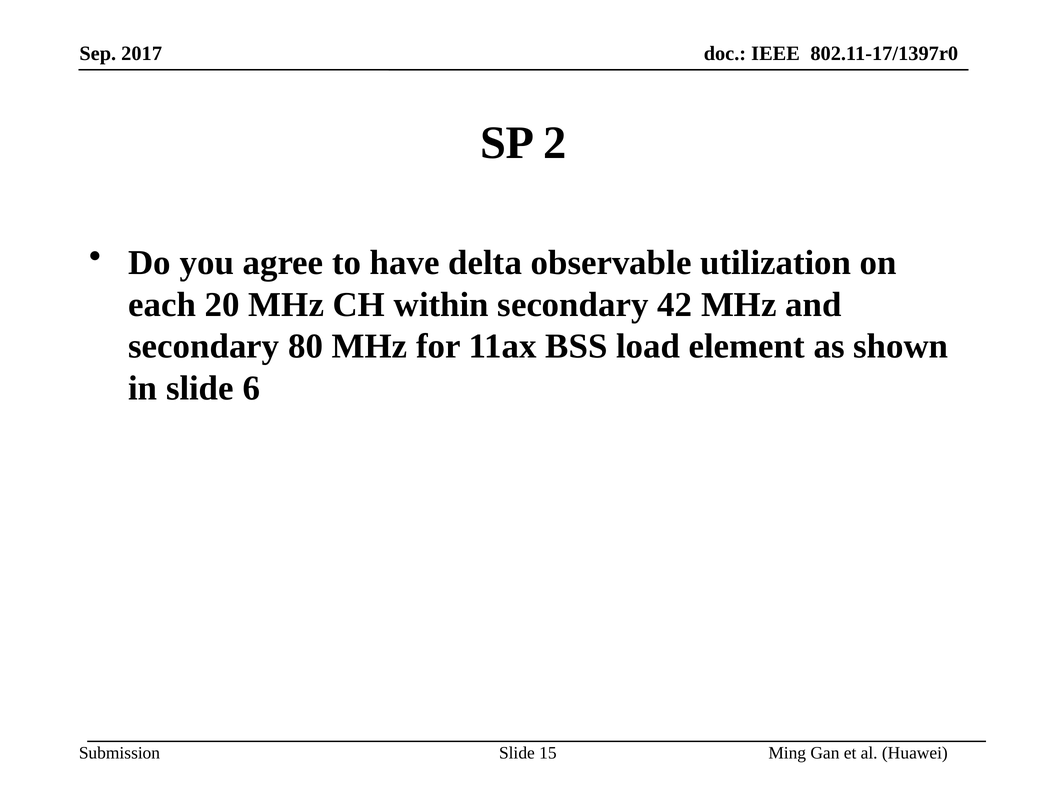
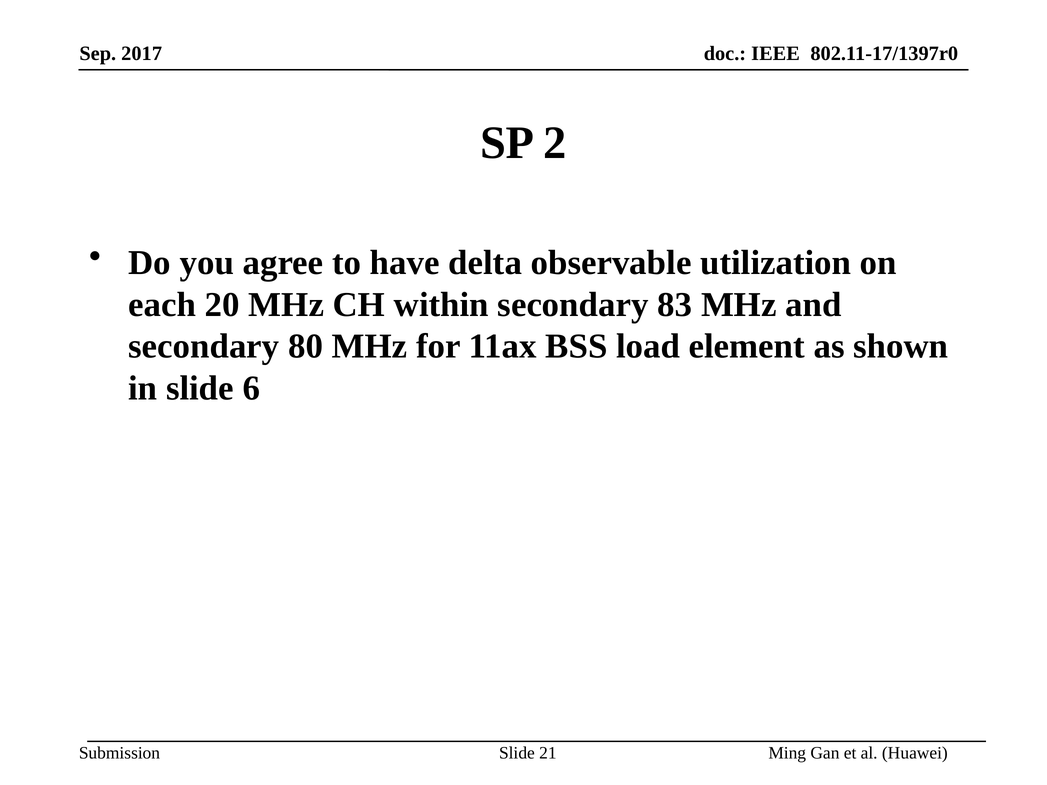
42: 42 -> 83
15: 15 -> 21
